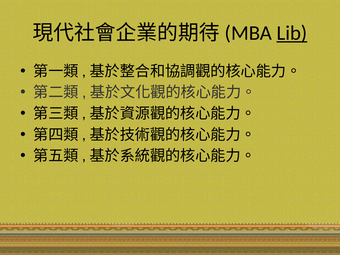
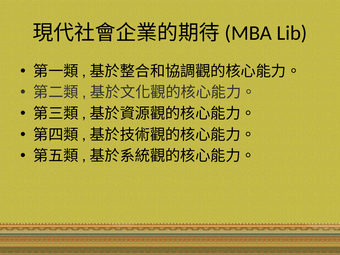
Lib underline: present -> none
